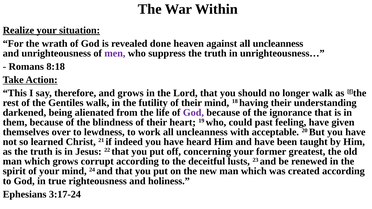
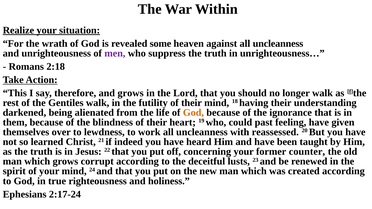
done: done -> some
8:18: 8:18 -> 2:18
God at (193, 113) colour: purple -> orange
acceptable: acceptable -> reassessed
greatest: greatest -> counter
3:17-24: 3:17-24 -> 2:17-24
